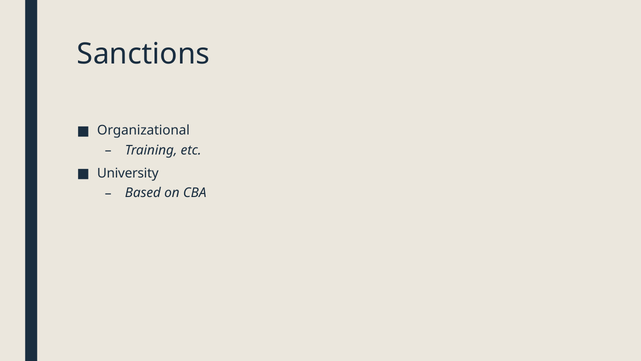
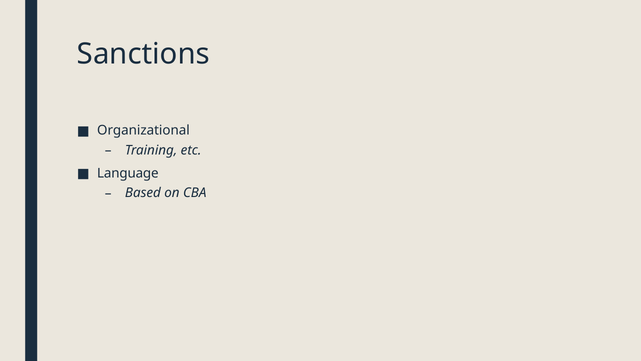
University: University -> Language
